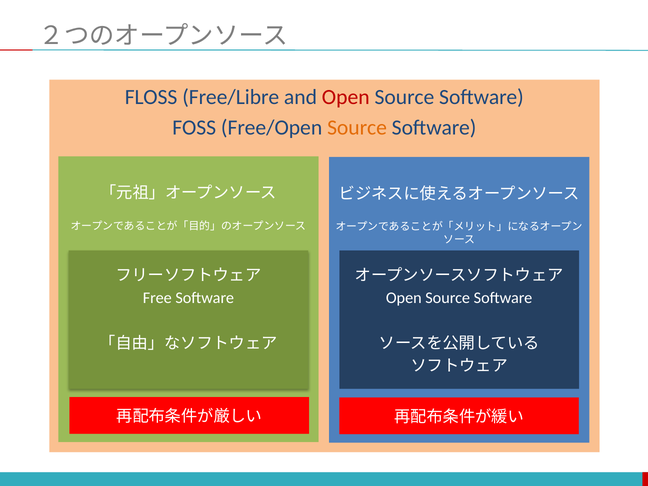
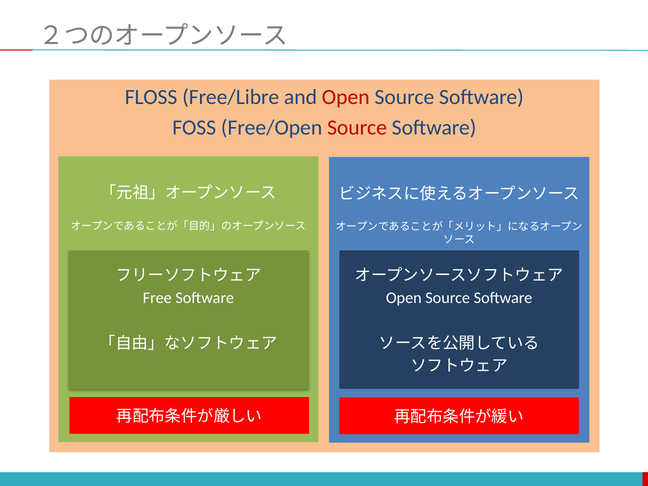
Source at (357, 128) colour: orange -> red
